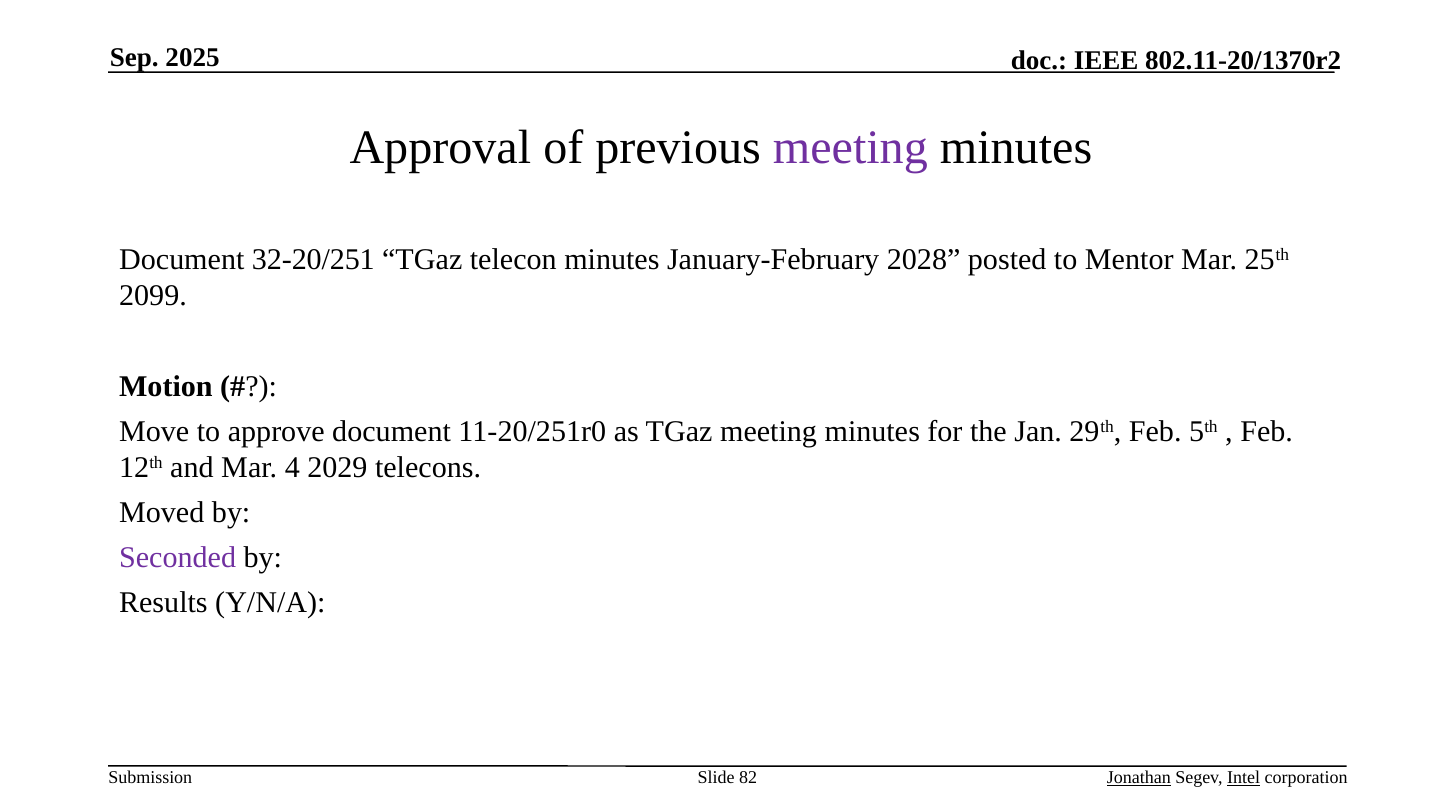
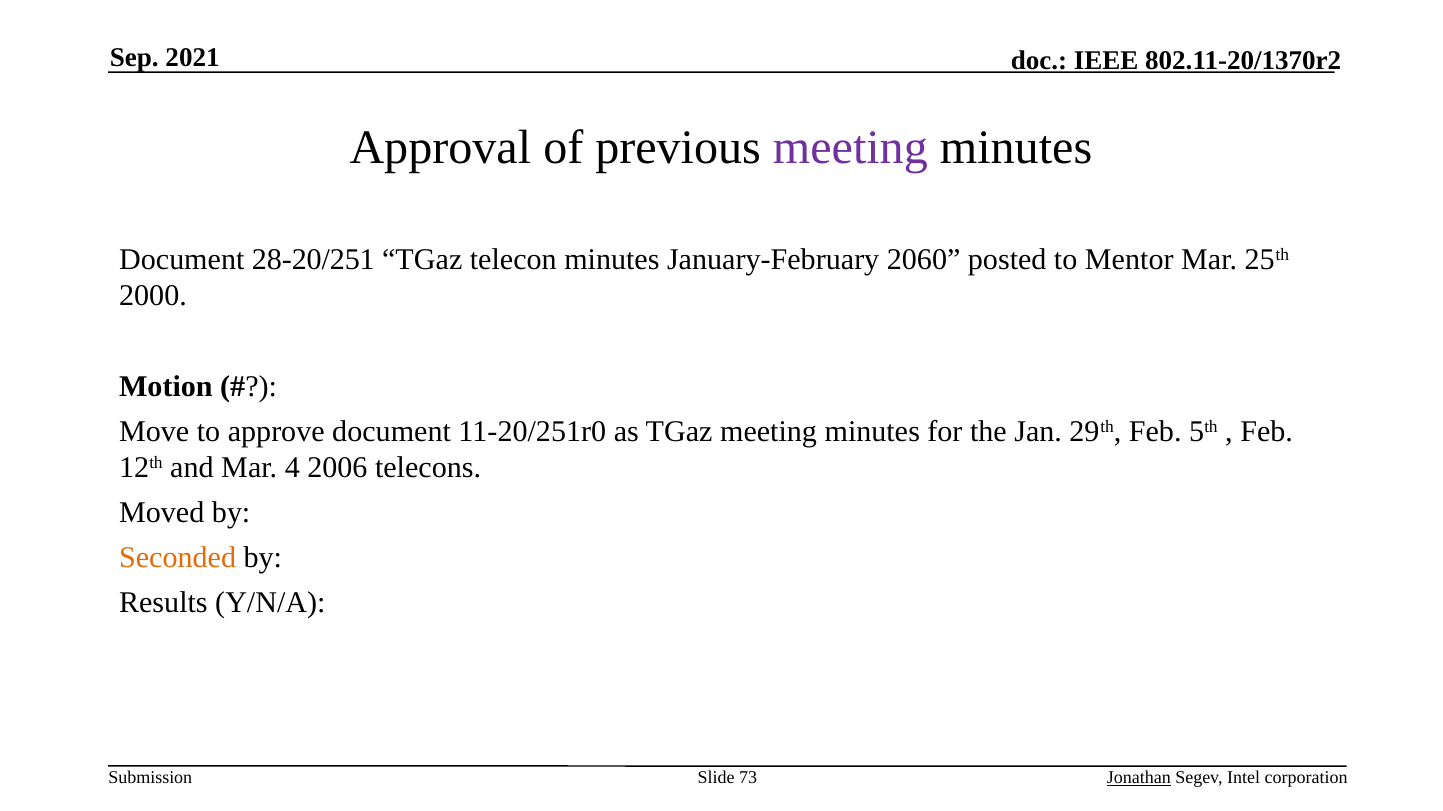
2025: 2025 -> 2021
32-20/251: 32-20/251 -> 28-20/251
2028: 2028 -> 2060
2099: 2099 -> 2000
2029: 2029 -> 2006
Seconded colour: purple -> orange
82: 82 -> 73
Intel underline: present -> none
